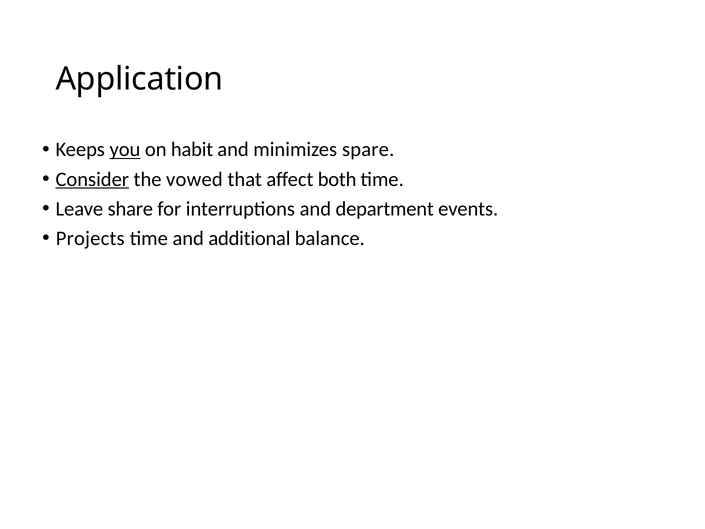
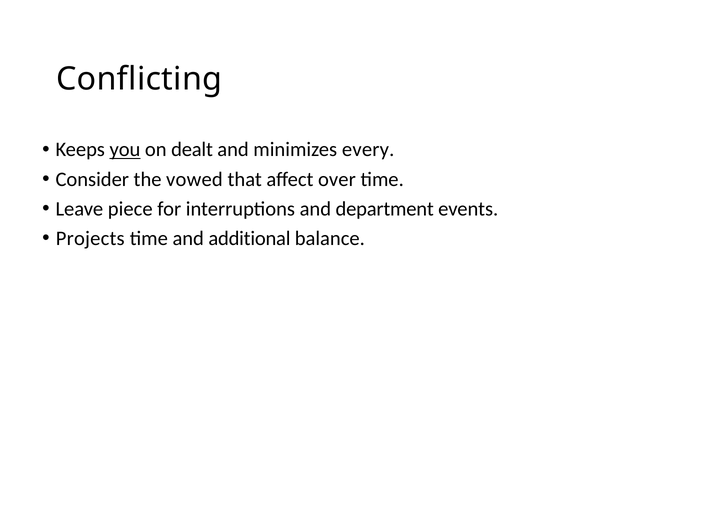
Application: Application -> Conflicting
habit: habit -> dealt
spare: spare -> every
Consider underline: present -> none
both: both -> over
share: share -> piece
